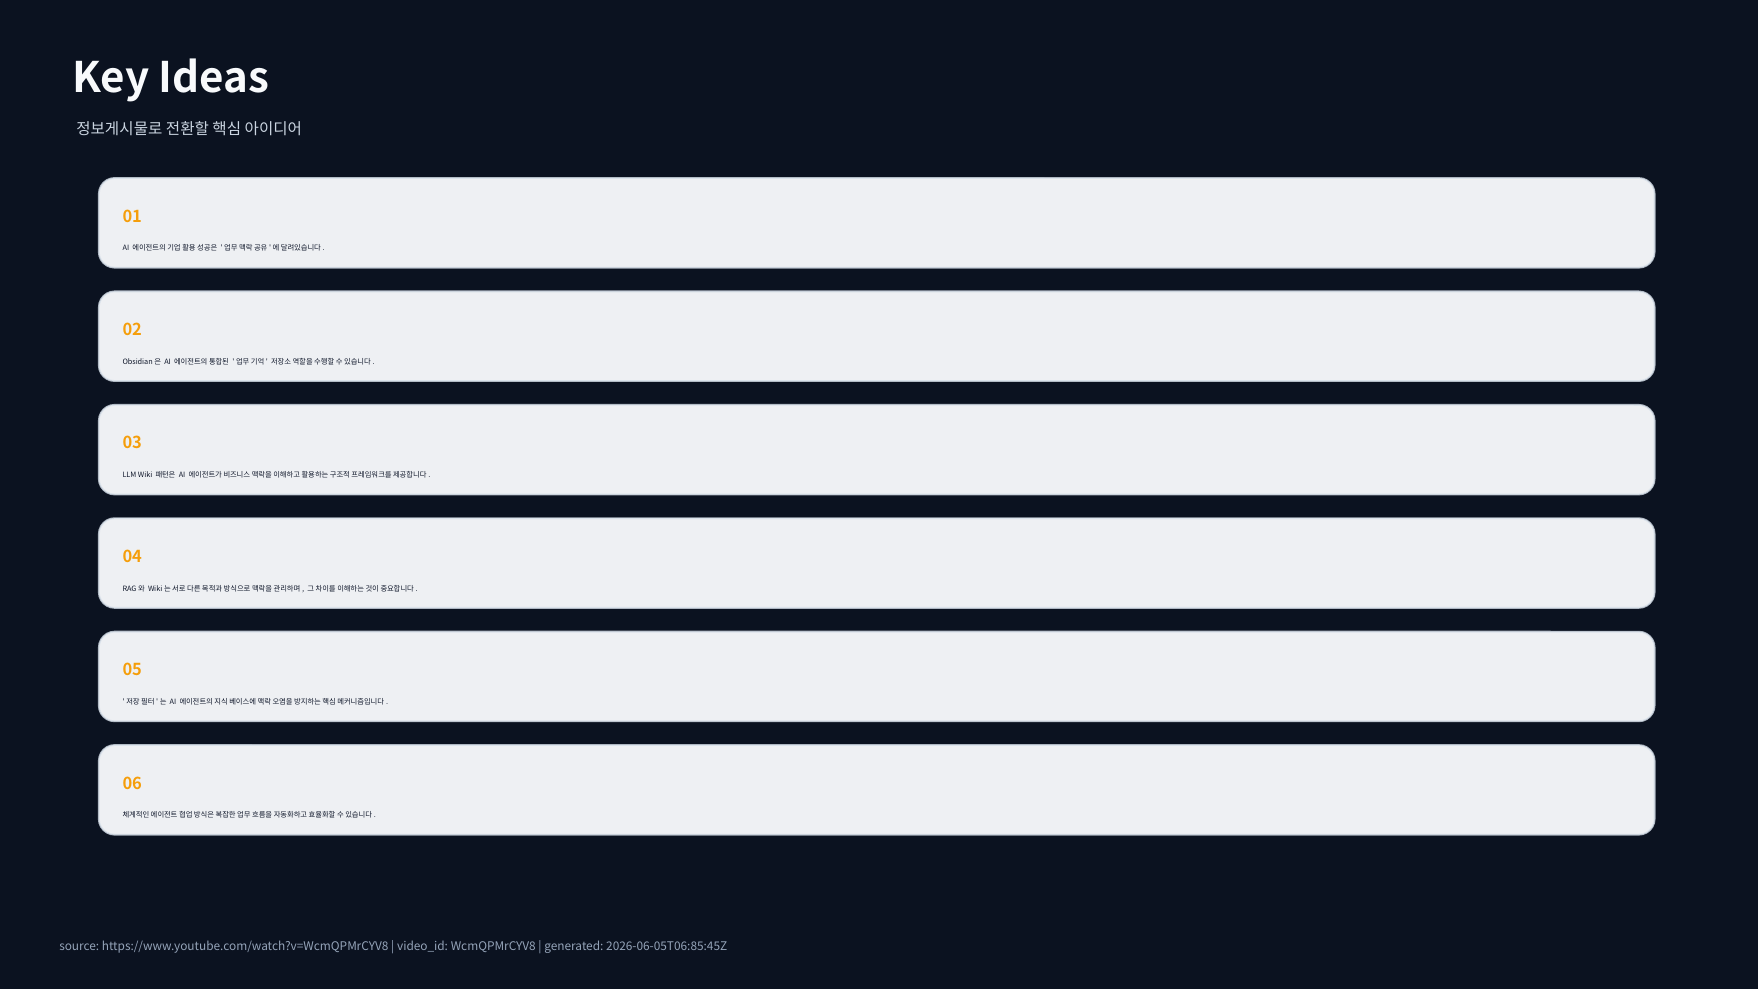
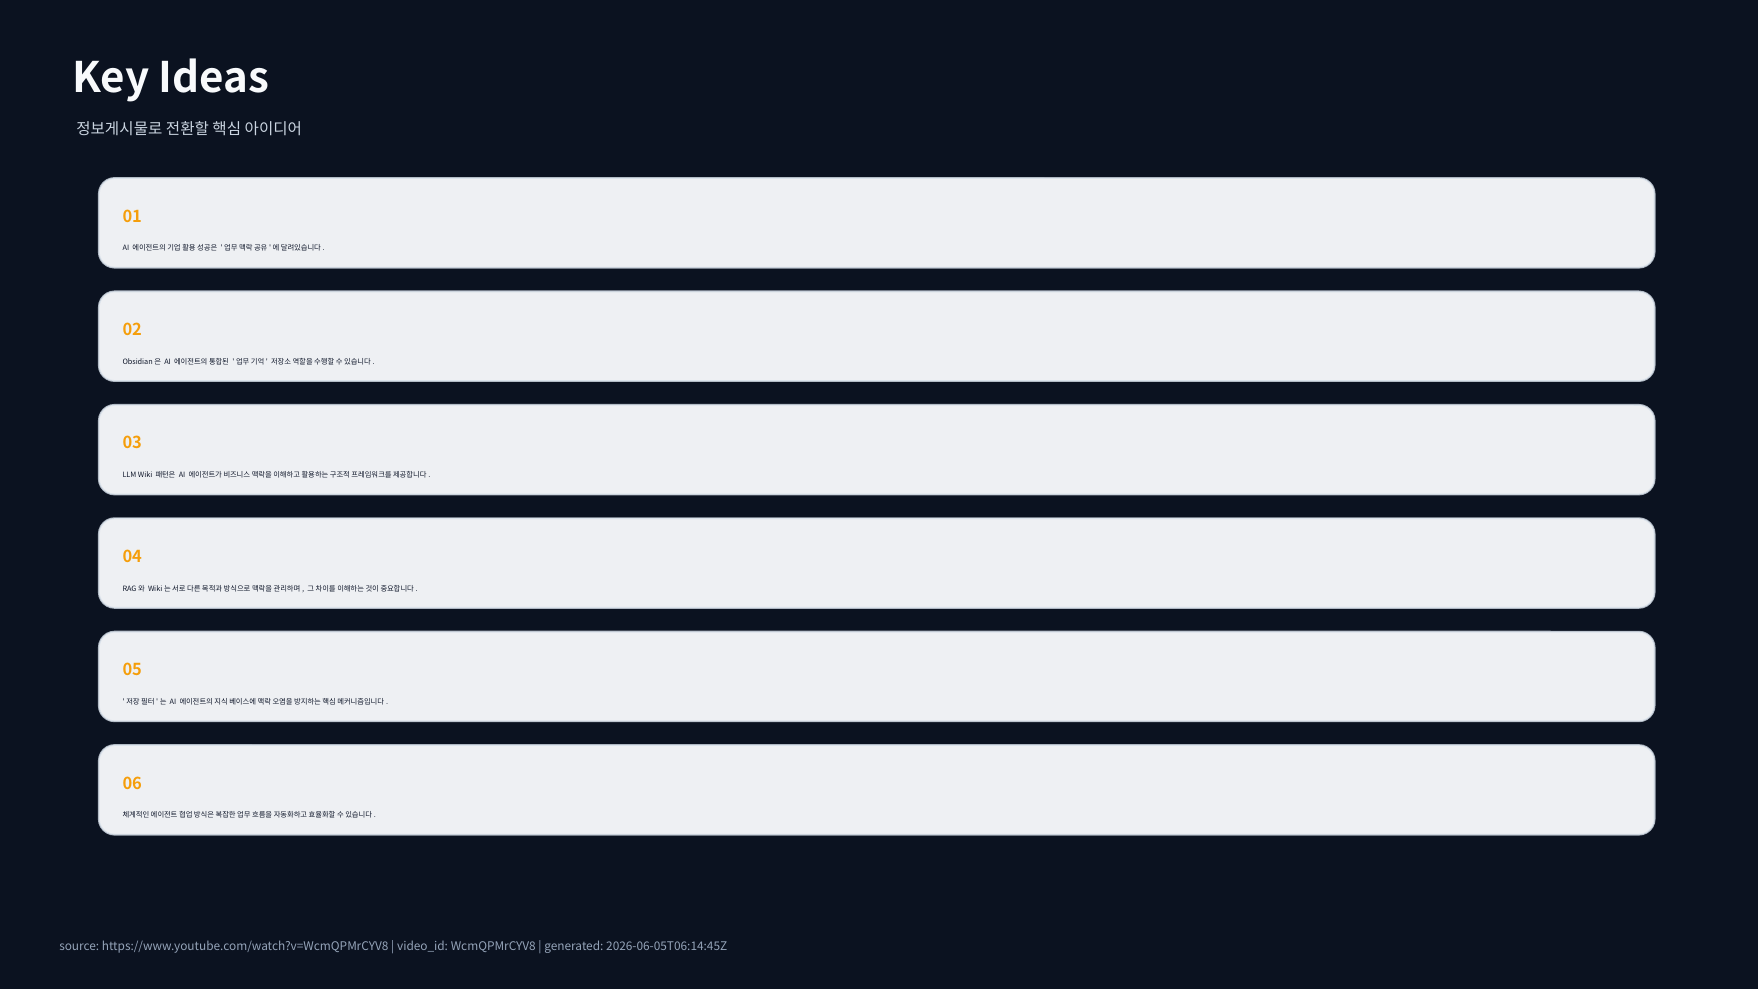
2026-06-05T06:85:45Z: 2026-06-05T06:85:45Z -> 2026-06-05T06:14:45Z
